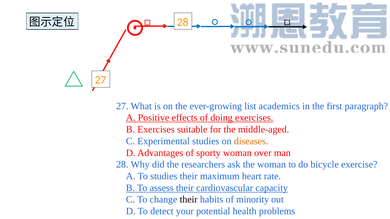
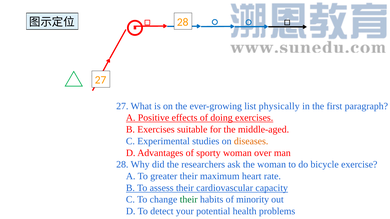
academics: academics -> physically
To studies: studies -> greater
their at (189, 200) colour: black -> green
